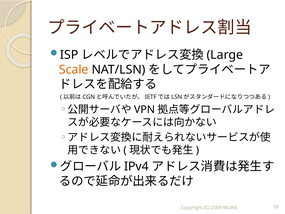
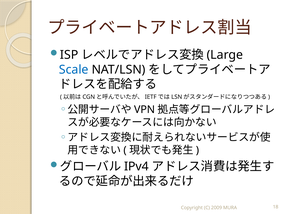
Scale colour: orange -> blue
